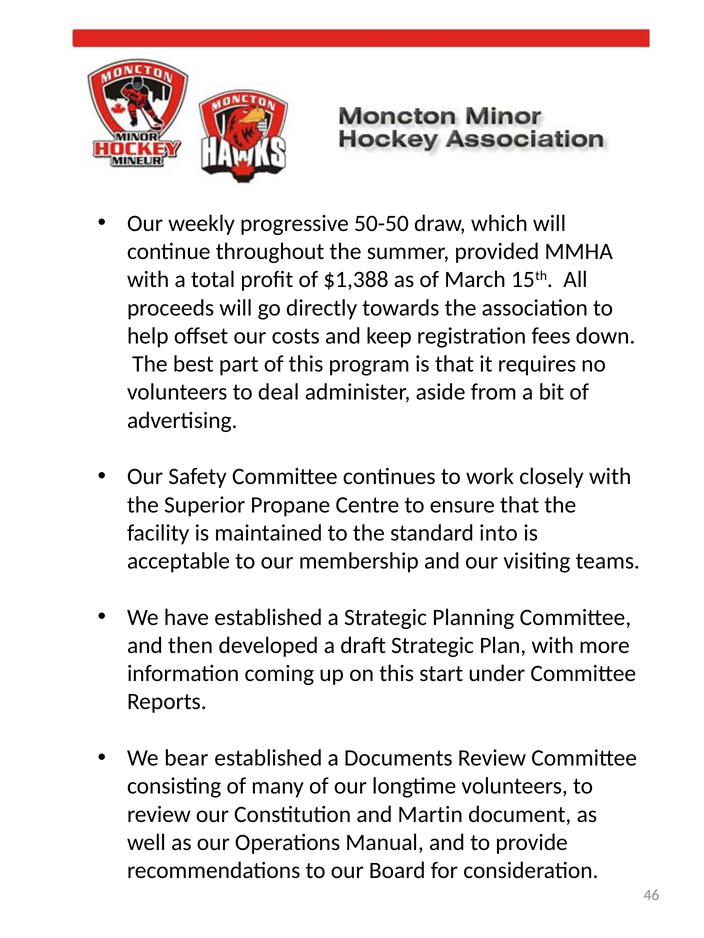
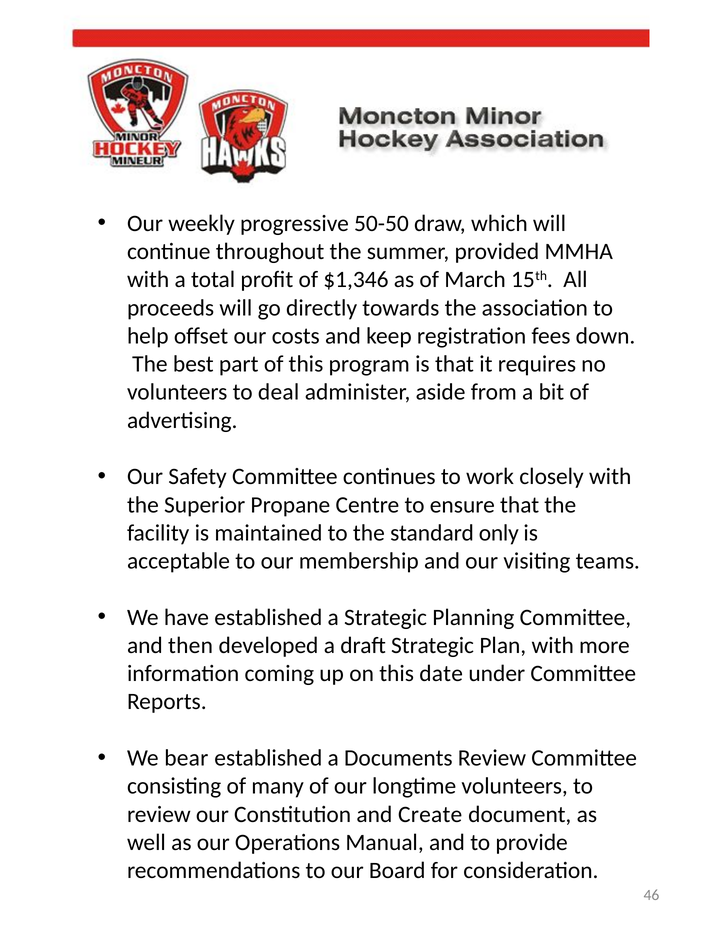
$1,388: $1,388 -> $1,346
into: into -> only
start: start -> date
Martin: Martin -> Create
